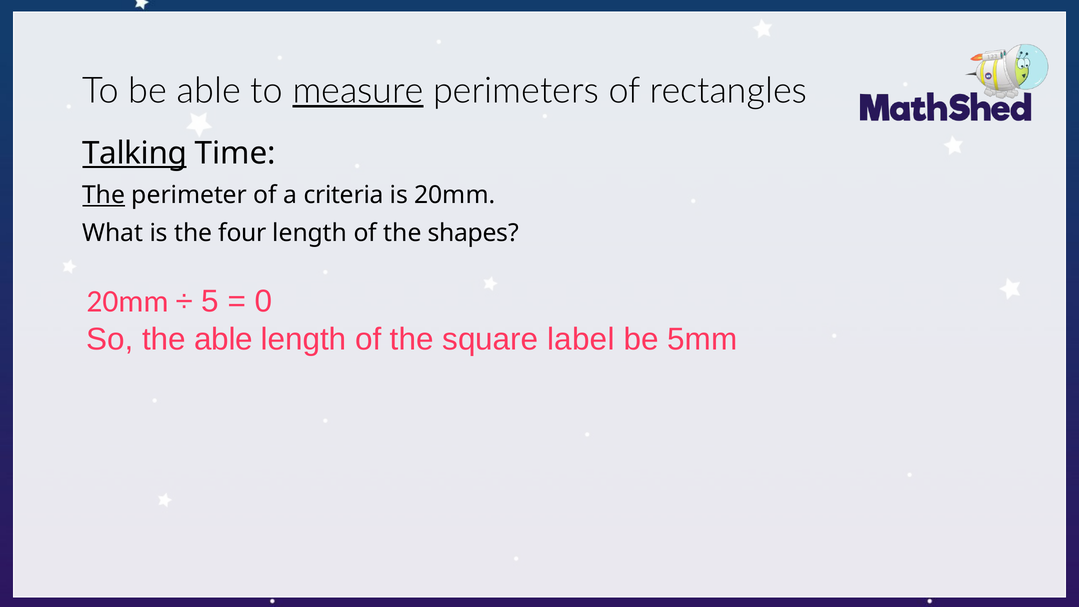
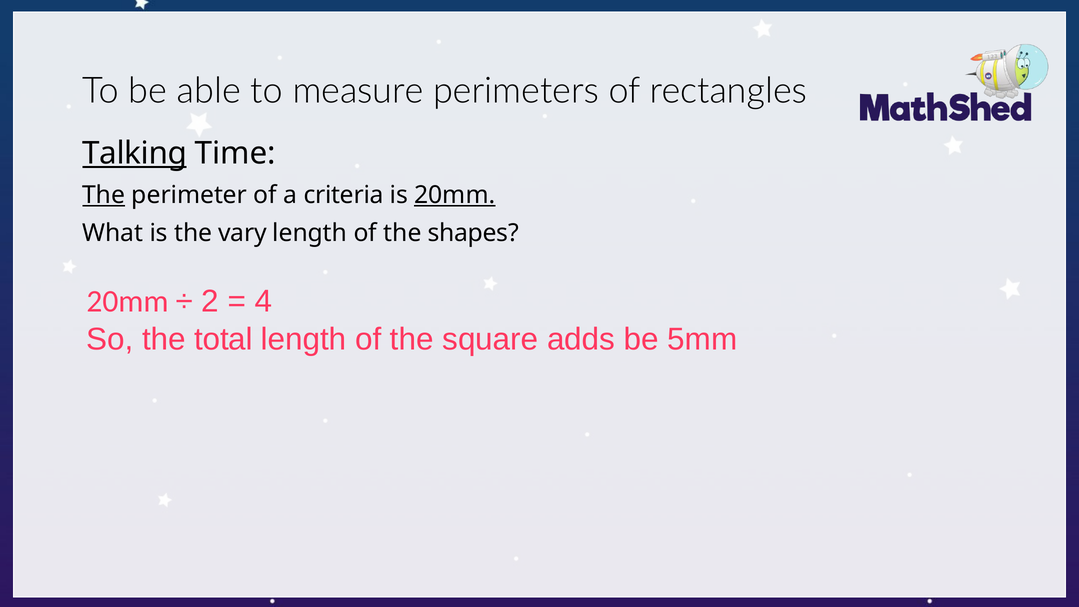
measure underline: present -> none
20mm at (455, 195) underline: none -> present
four: four -> vary
5: 5 -> 2
0: 0 -> 4
the able: able -> total
label: label -> adds
